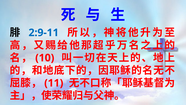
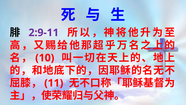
2:9-11 colour: blue -> purple
